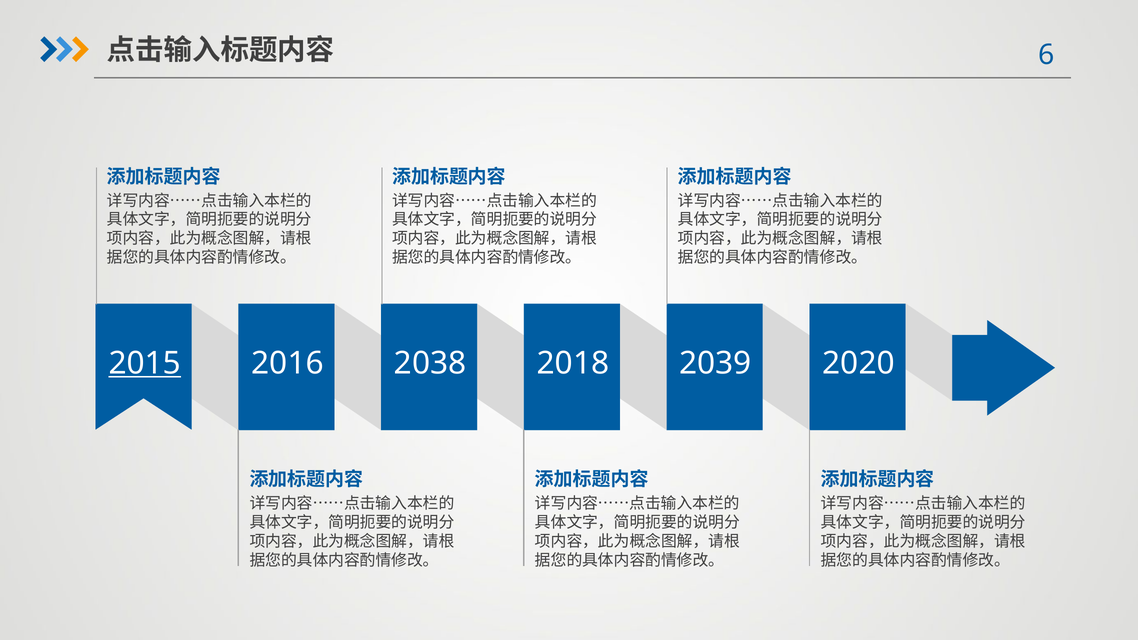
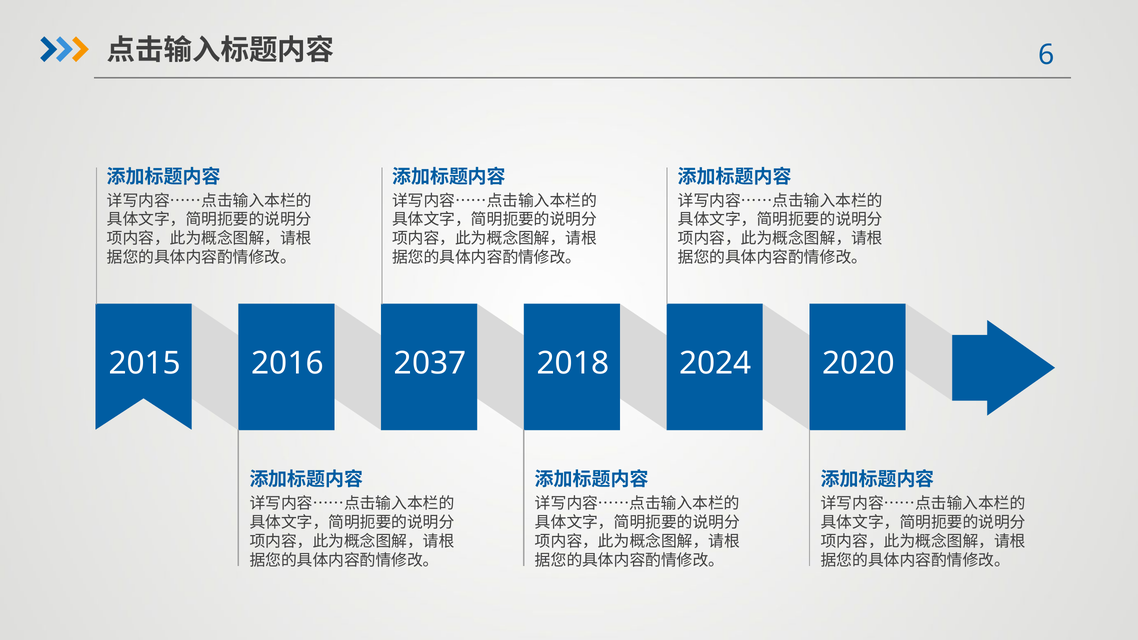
2015 underline: present -> none
2038: 2038 -> 2037
2039: 2039 -> 2024
